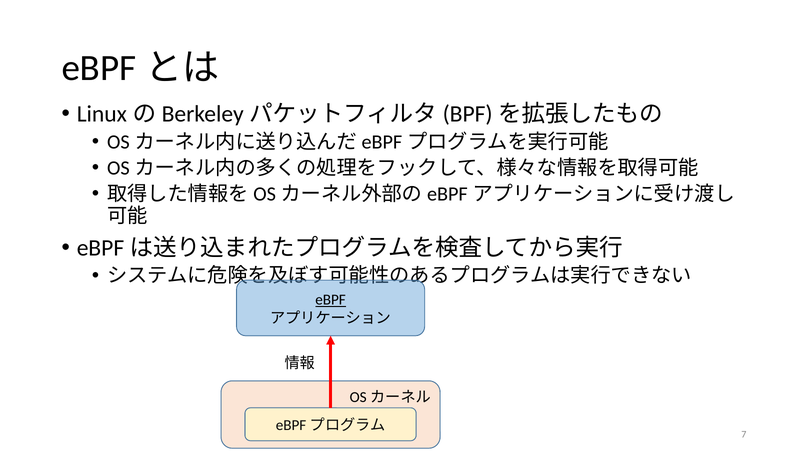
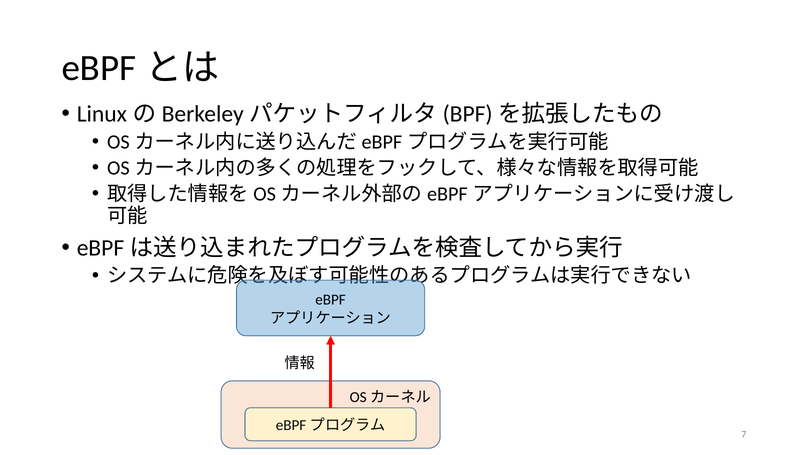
eBPF underline: present -> none
